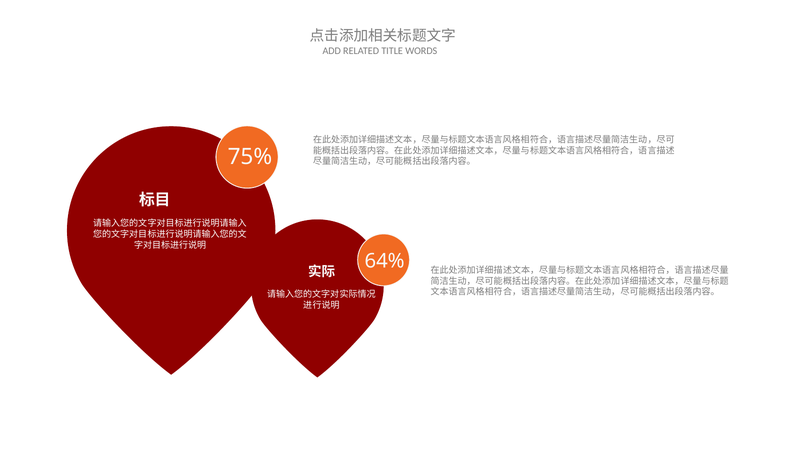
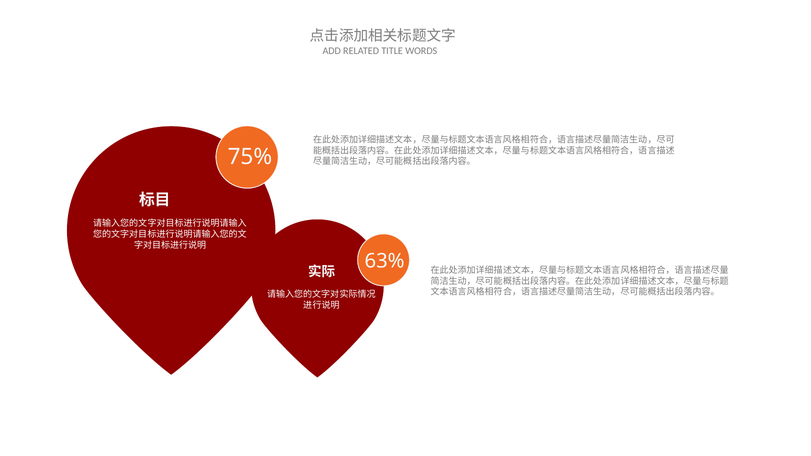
64%: 64% -> 63%
